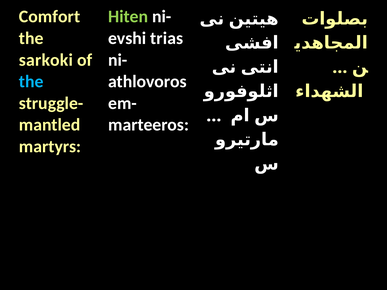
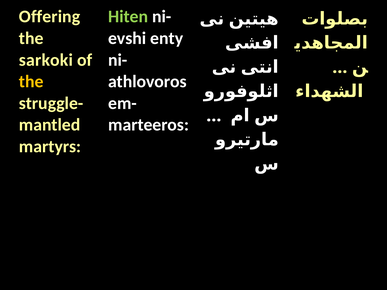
Comfort: Comfort -> Offering
trias: trias -> enty
the at (31, 82) colour: light blue -> yellow
